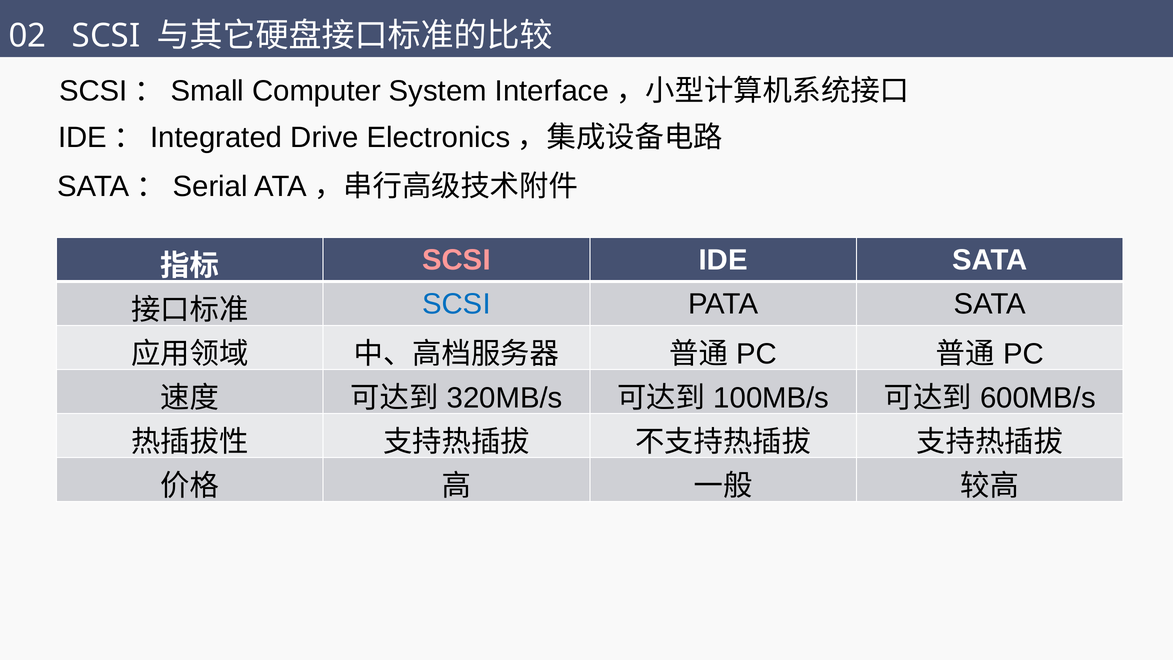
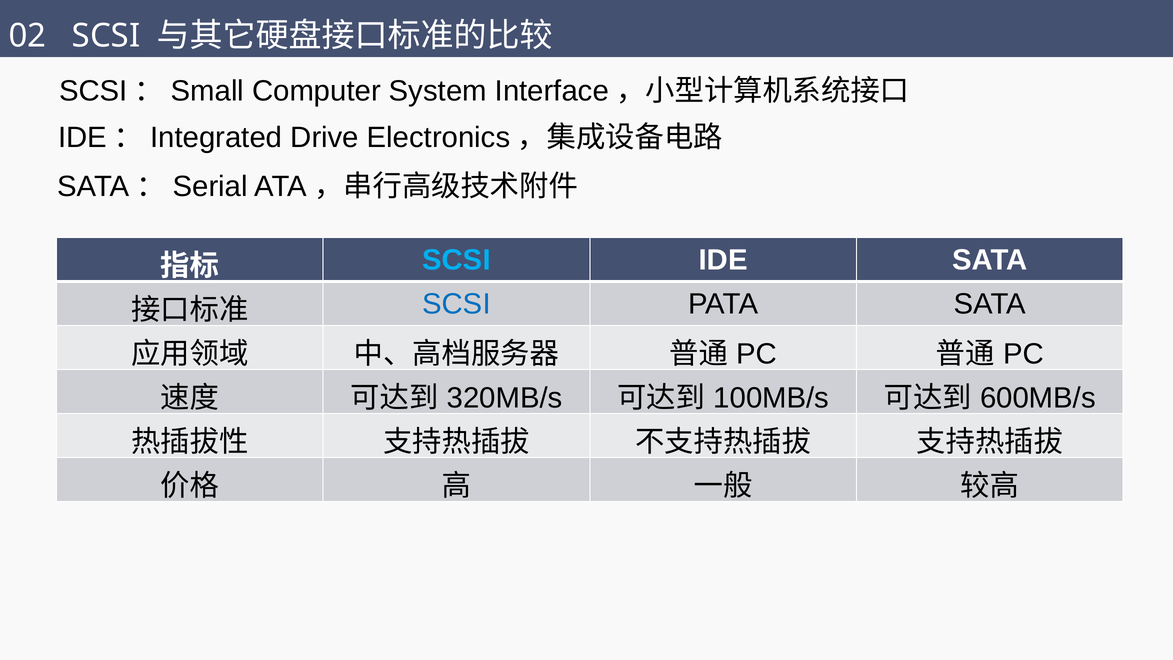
SCSI at (456, 260) colour: pink -> light blue
